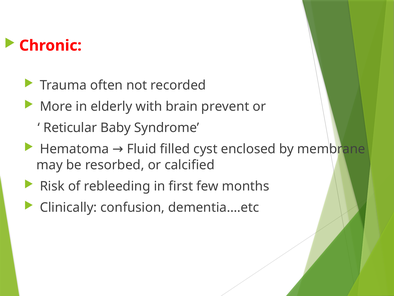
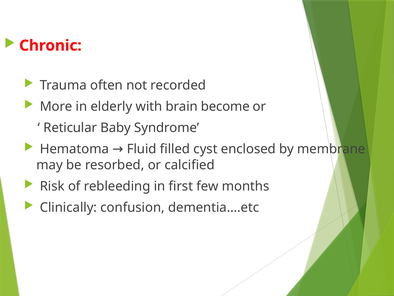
prevent: prevent -> become
